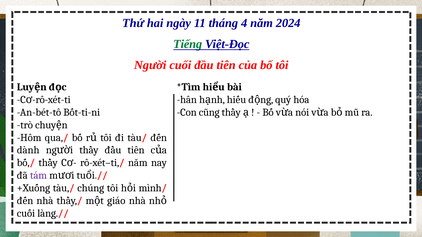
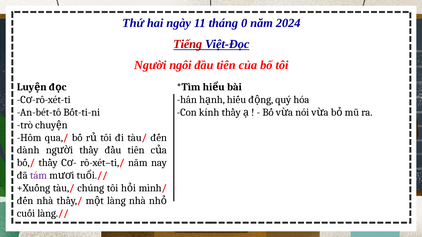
4: 4 -> 0
Tiếng colour: green -> red
cuối: cuối -> ngôi
cũng: cũng -> kính
giáo: giáo -> làng
